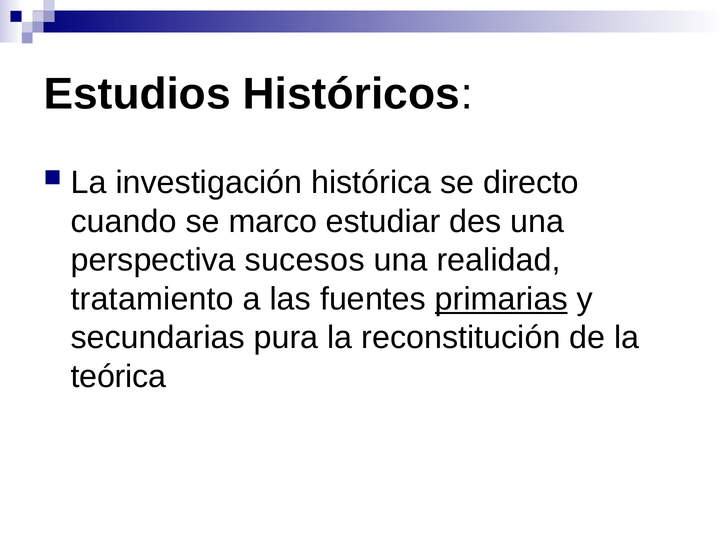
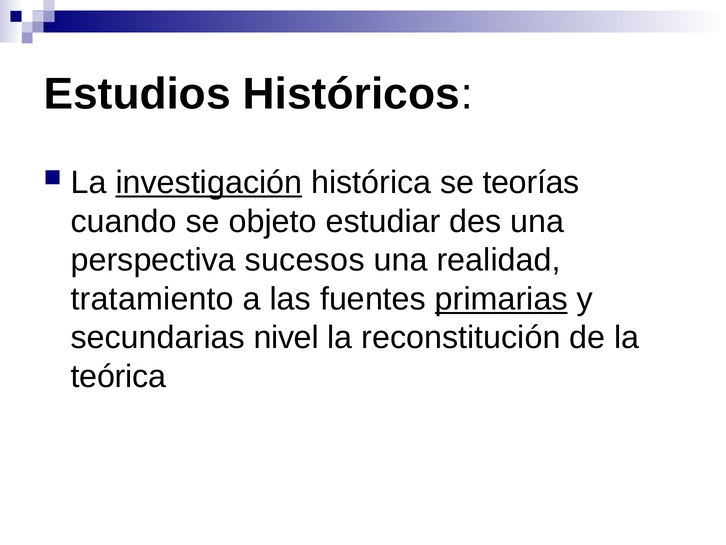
investigación underline: none -> present
directo: directo -> teorías
marco: marco -> objeto
pura: pura -> nivel
